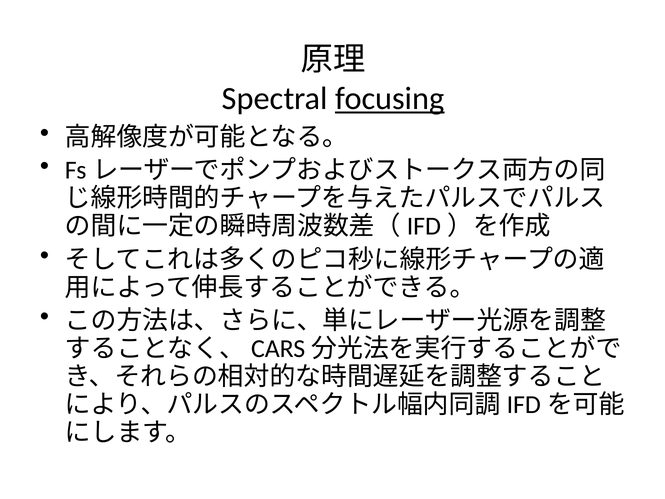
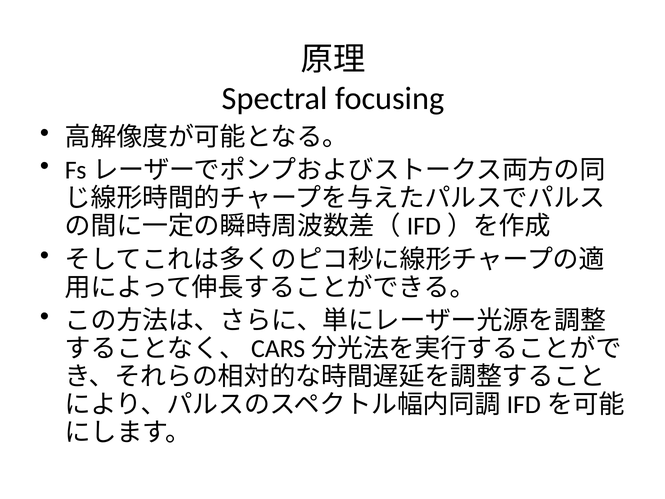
focusing underline: present -> none
